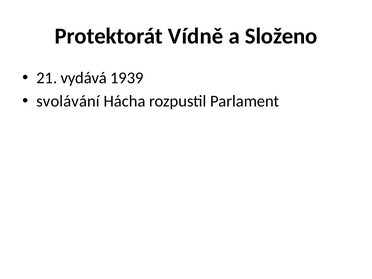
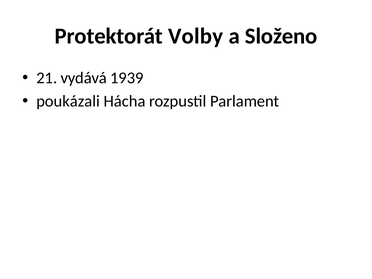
Vídně: Vídně -> Volby
svolávání: svolávání -> poukázali
